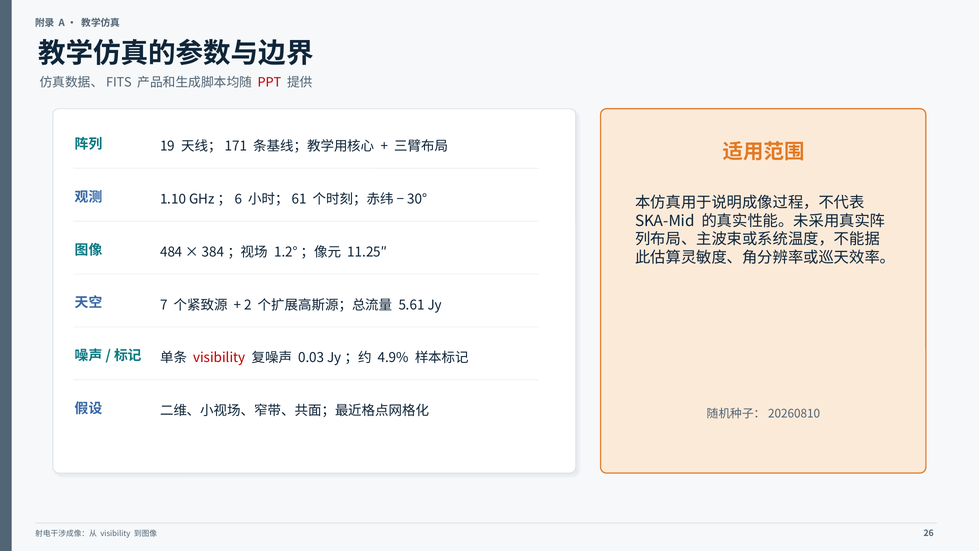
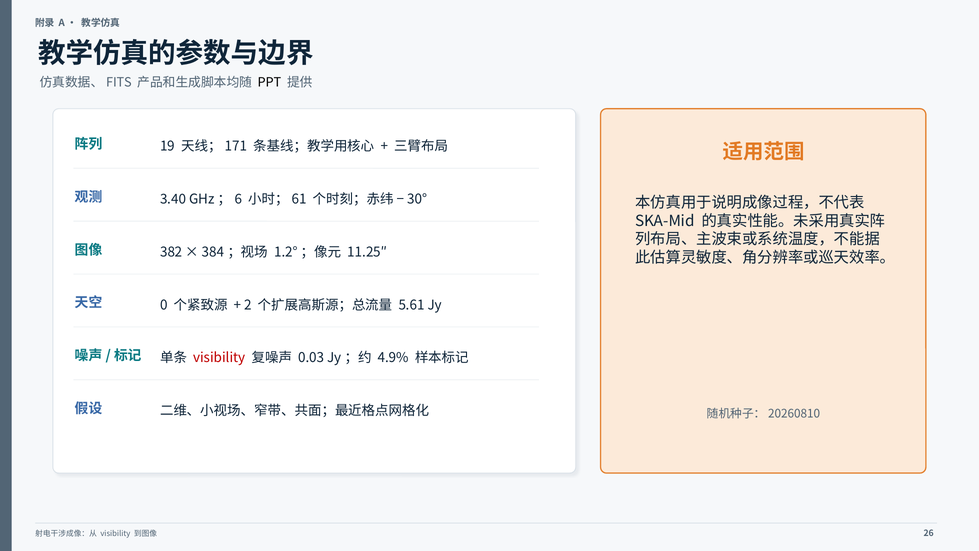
PPT colour: red -> black
1.10: 1.10 -> 3.40
484: 484 -> 382
7: 7 -> 0
